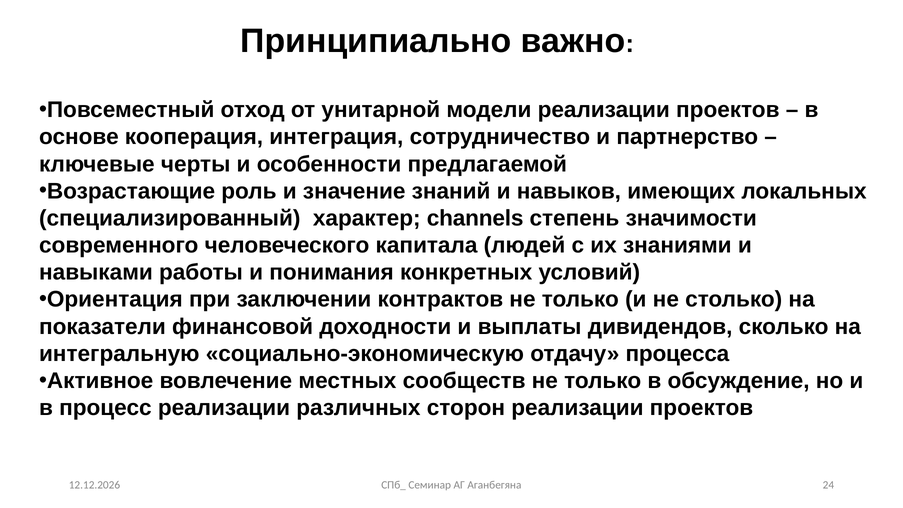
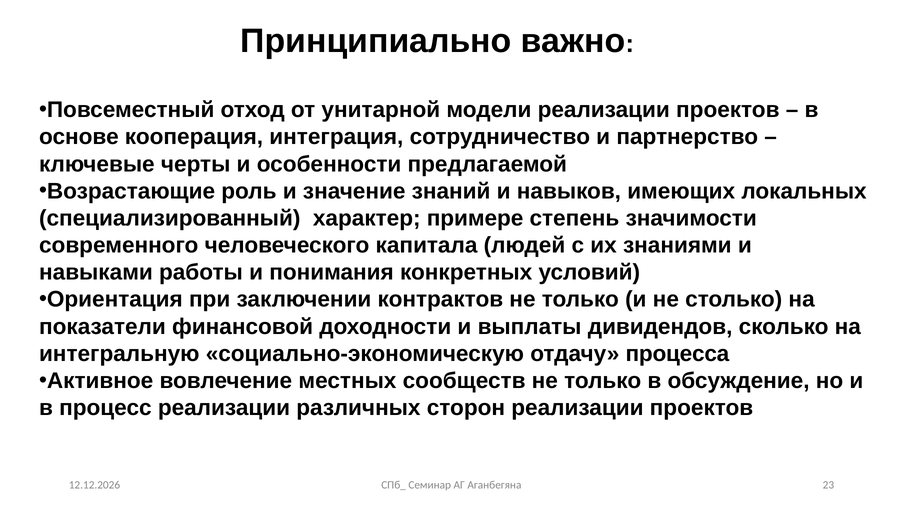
channels: channels -> примере
24: 24 -> 23
